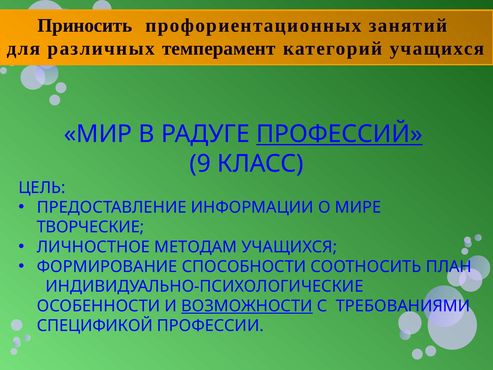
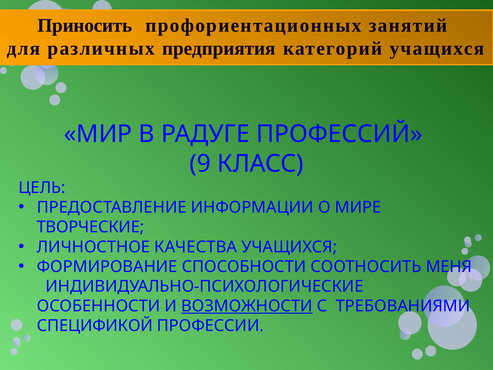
темперамент: темперамент -> предприятия
ПРОФЕССИЙ underline: present -> none
МЕТОДАМ: МЕТОДАМ -> КАЧЕСТВА
ПЛАН: ПЛАН -> МЕНЯ
